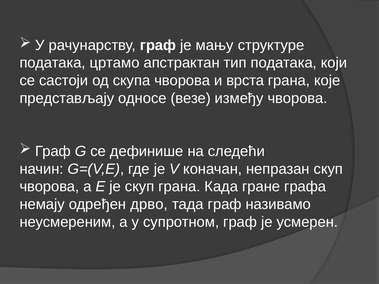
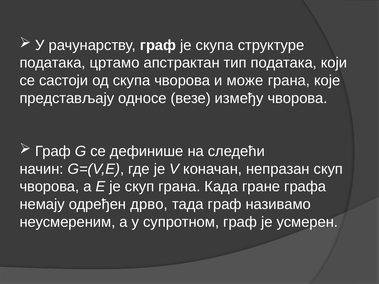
је мању: мању -> скупа
врста: врста -> може
